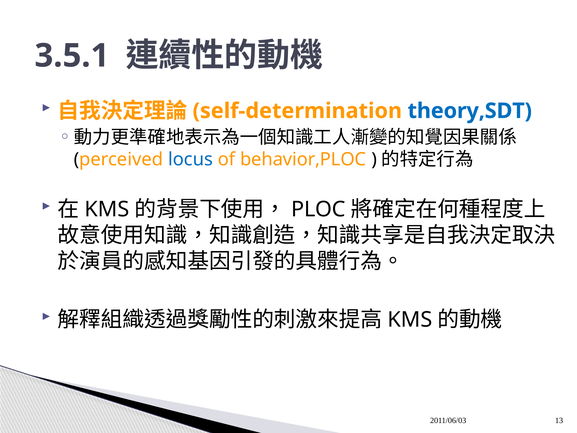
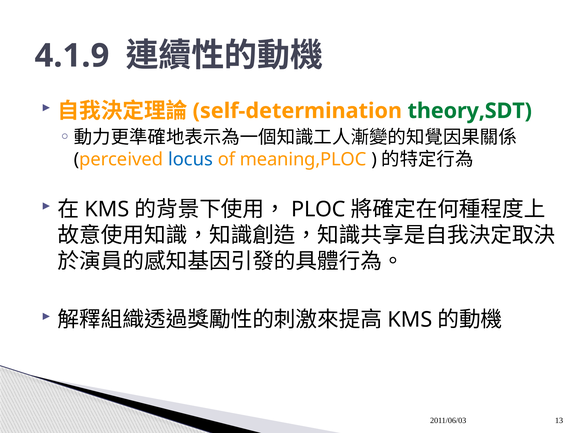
3.5.1: 3.5.1 -> 4.1.9
theory,SDT colour: blue -> green
behavior,PLOC: behavior,PLOC -> meaning,PLOC
